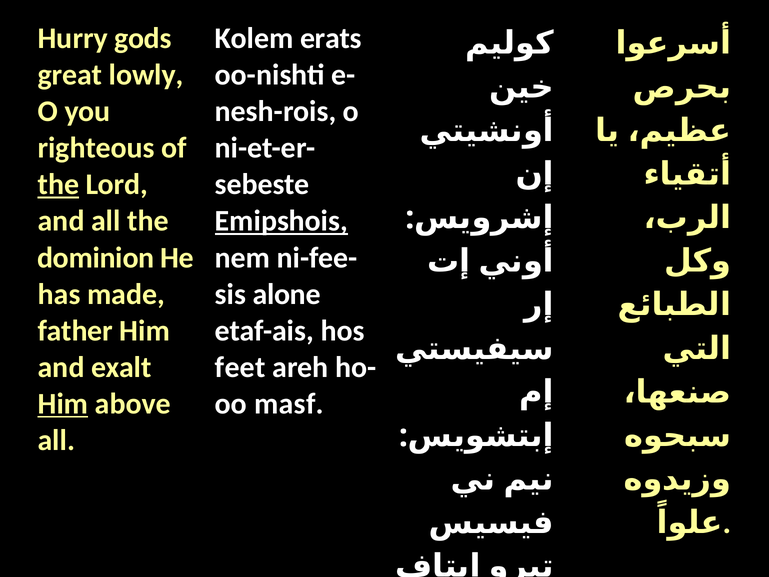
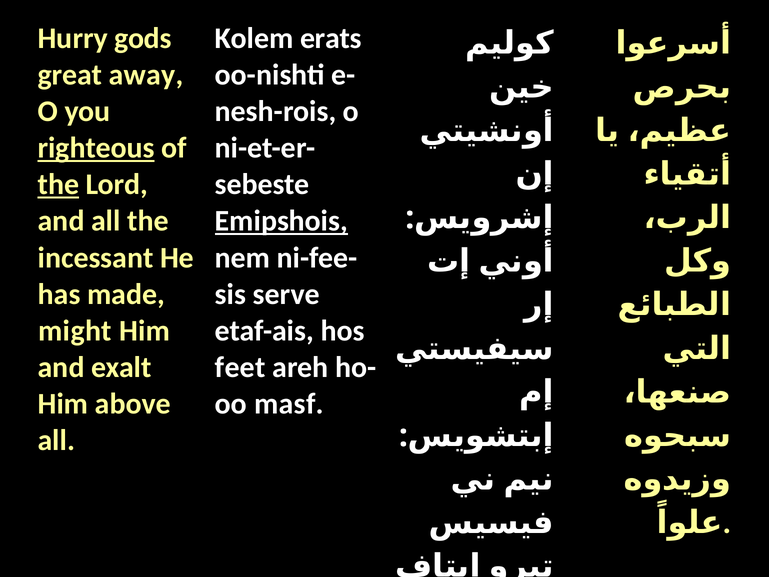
lowly: lowly -> away
righteous underline: none -> present
dominion: dominion -> incessant
alone: alone -> serve
father: father -> might
Him at (63, 404) underline: present -> none
